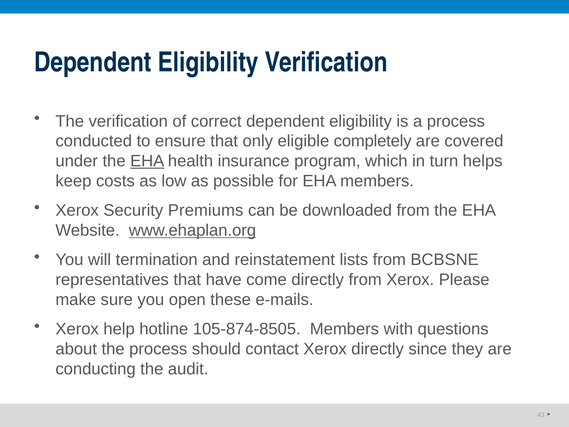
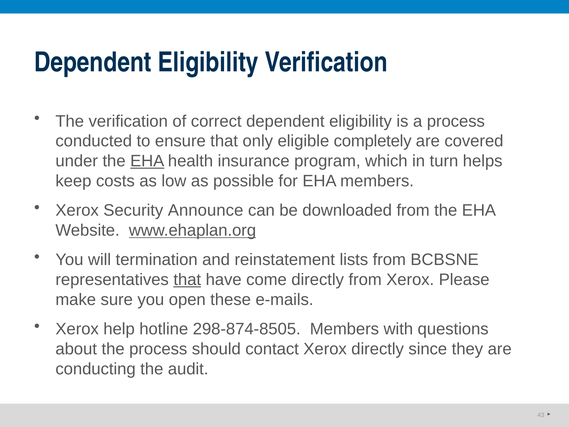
Premiums: Premiums -> Announce
that at (187, 280) underline: none -> present
105-874-8505: 105-874-8505 -> 298-874-8505
